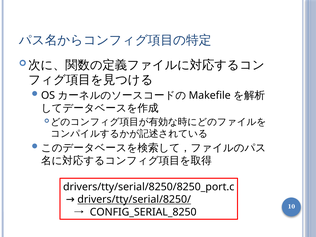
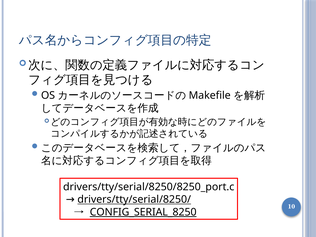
CONFIG_SERIAL_8250 underline: none -> present
